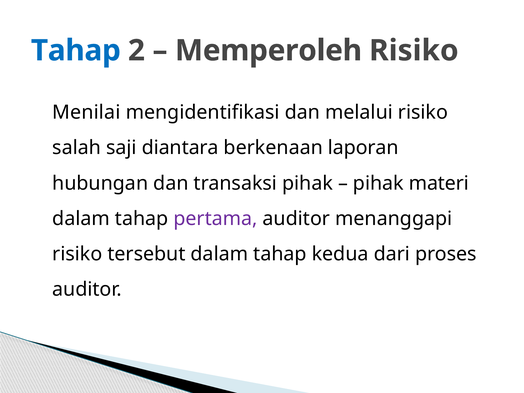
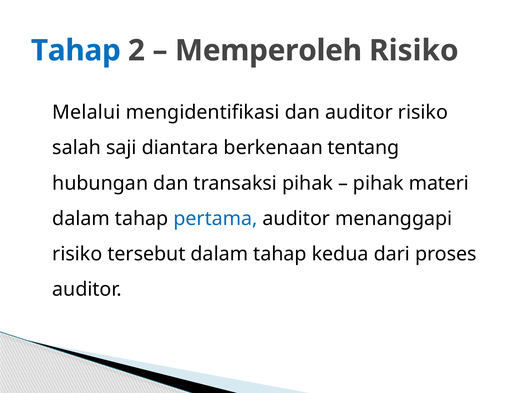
Menilai: Menilai -> Melalui
dan melalui: melalui -> auditor
laporan: laporan -> tentang
pertama colour: purple -> blue
